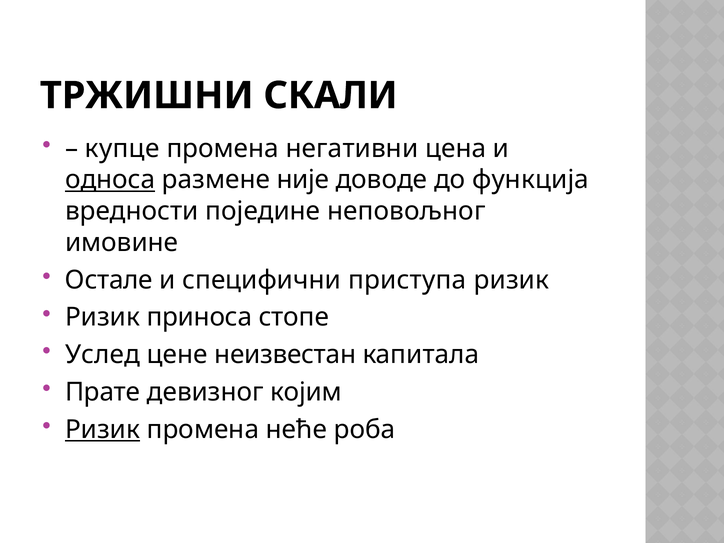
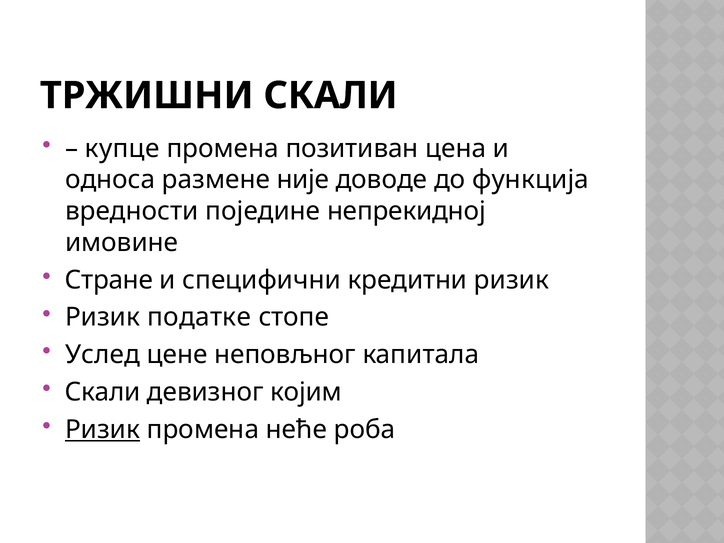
негативни: негативни -> позитиван
односа underline: present -> none
неповољног: неповољног -> непрекидној
Остале: Остале -> Стране
приступа: приступа -> кредитни
приноса: приноса -> податке
неизвестан: неизвестан -> неповљног
Прате at (103, 392): Прате -> Скали
